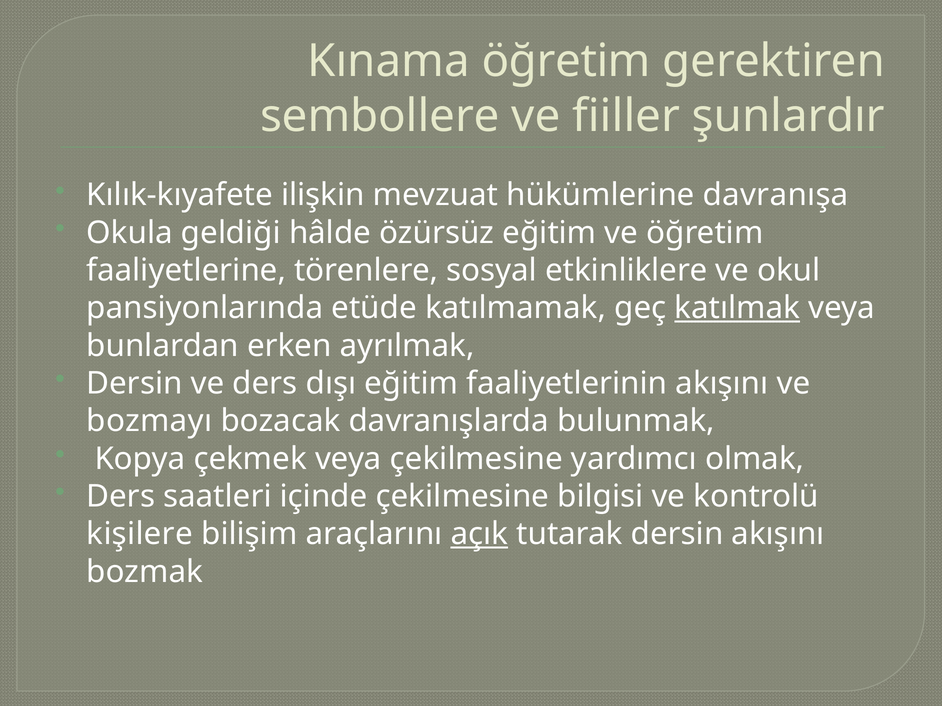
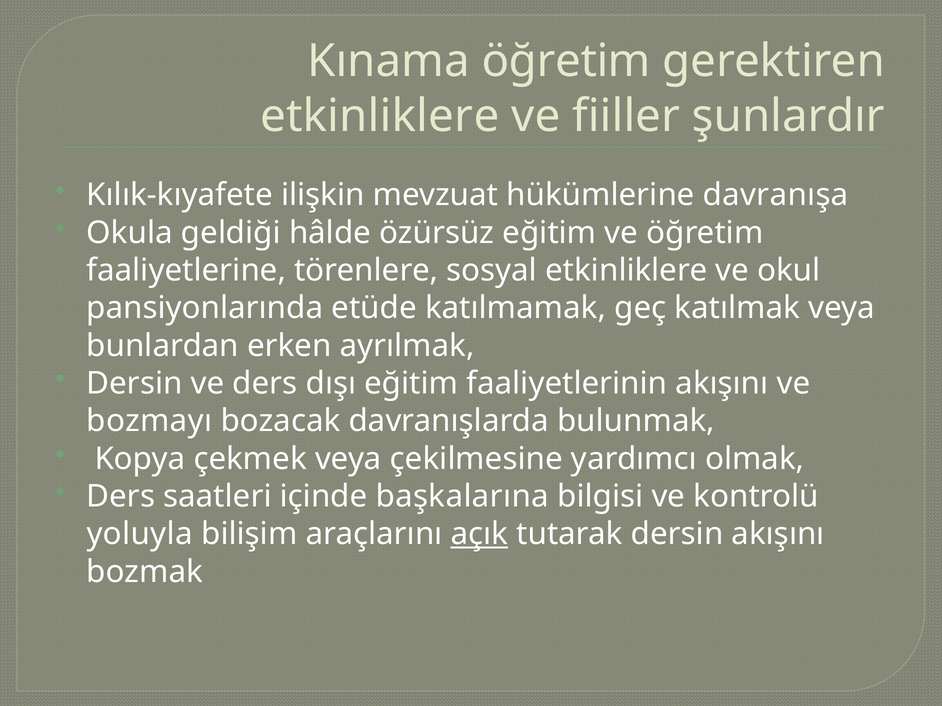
sembollere at (380, 116): sembollere -> etkinliklere
katılmak underline: present -> none
içinde çekilmesine: çekilmesine -> başkalarına
kişilere: kişilere -> yoluyla
